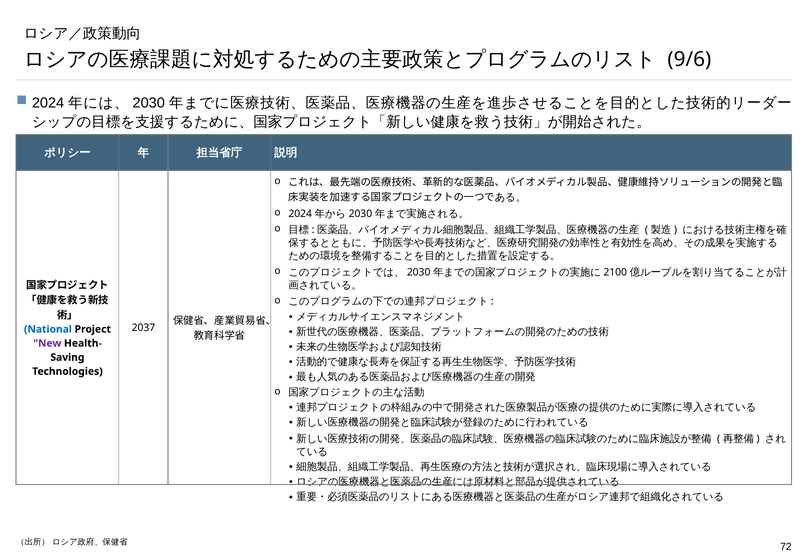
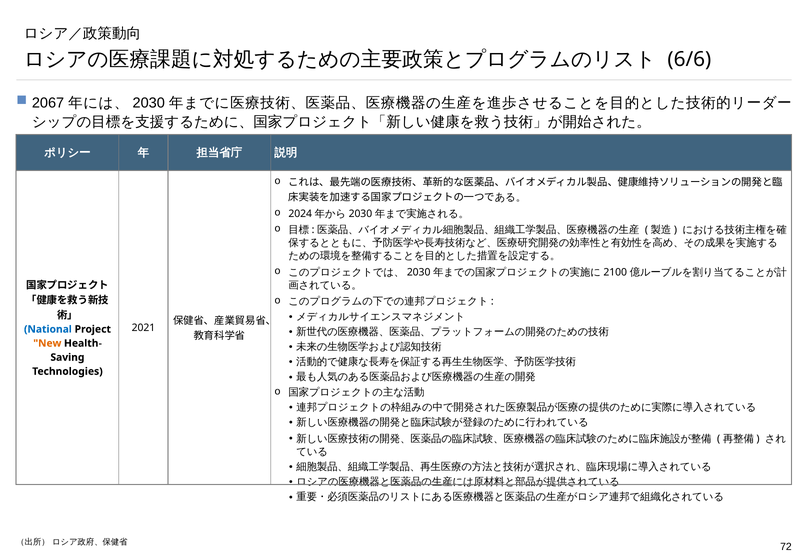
9/6: 9/6 -> 6/6
2024 at (48, 103): 2024 -> 2067
2037: 2037 -> 2021
New colour: purple -> orange
